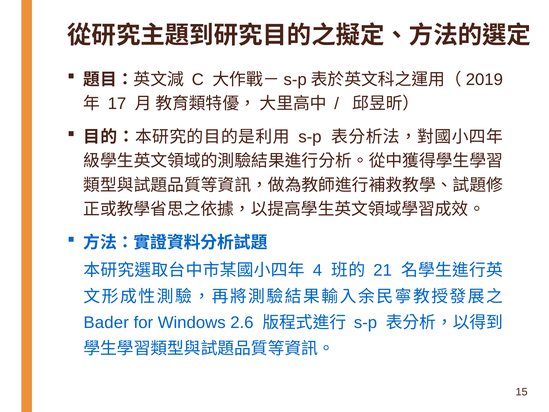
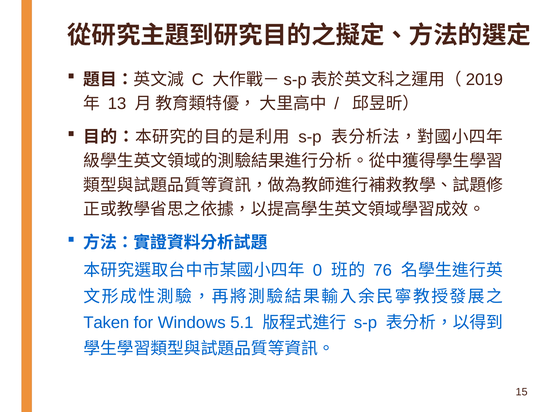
17: 17 -> 13
4: 4 -> 0
21: 21 -> 76
Bader: Bader -> Taken
2.6: 2.6 -> 5.1
